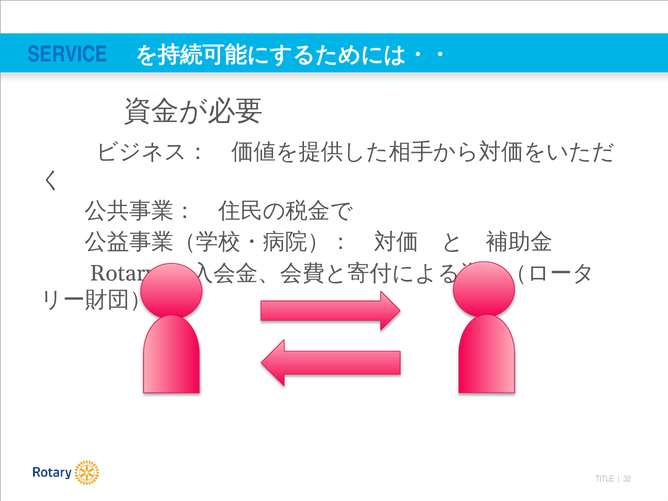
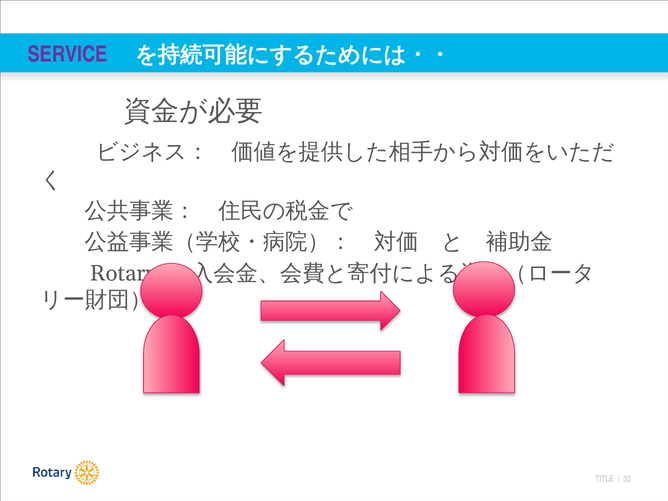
SERVICE colour: blue -> purple
